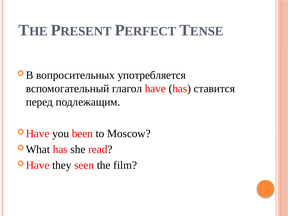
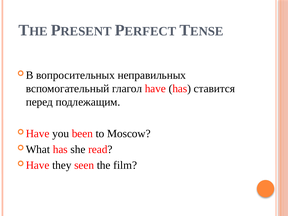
употребляется: употребляется -> неправильных
